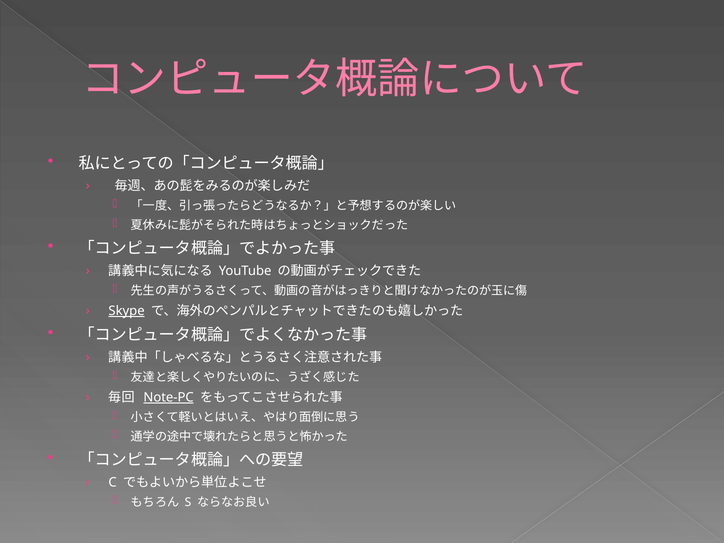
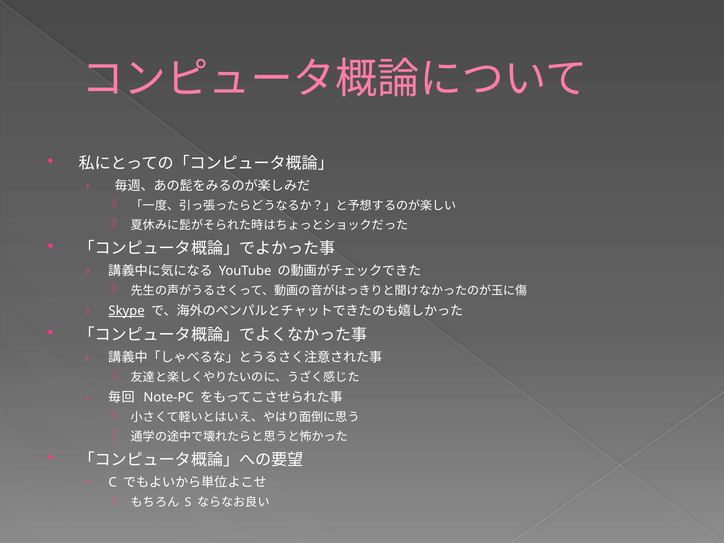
Note-PC underline: present -> none
